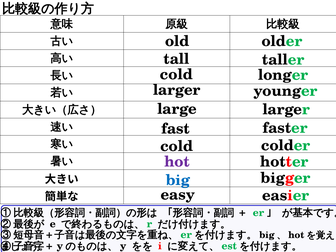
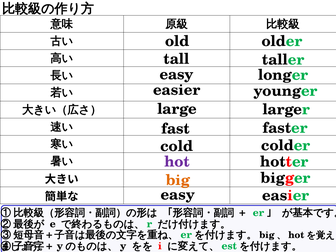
cold at (176, 74): cold -> easy
larger at (177, 90): larger -> easier
big colour: blue -> orange
